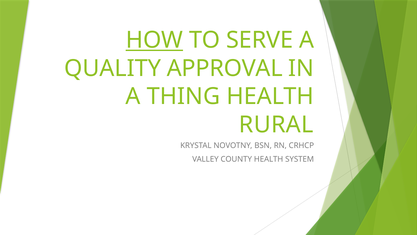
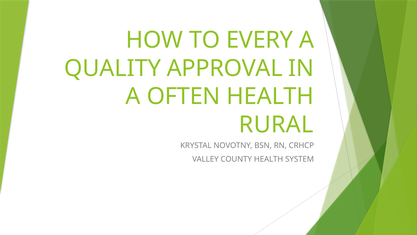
HOW underline: present -> none
SERVE: SERVE -> EVERY
THING: THING -> OFTEN
